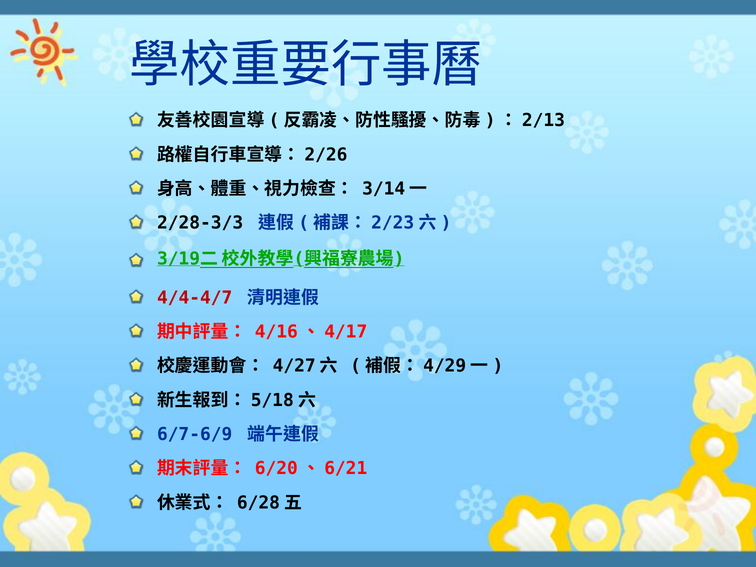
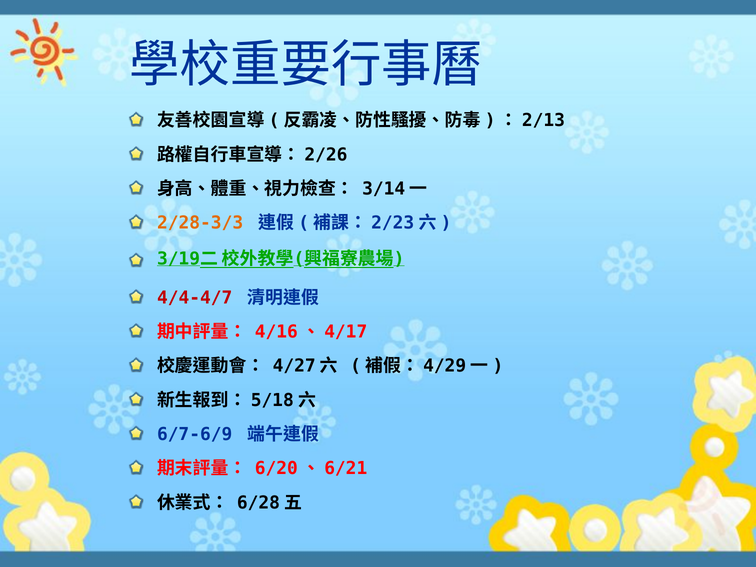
2/28-3/3 colour: black -> orange
